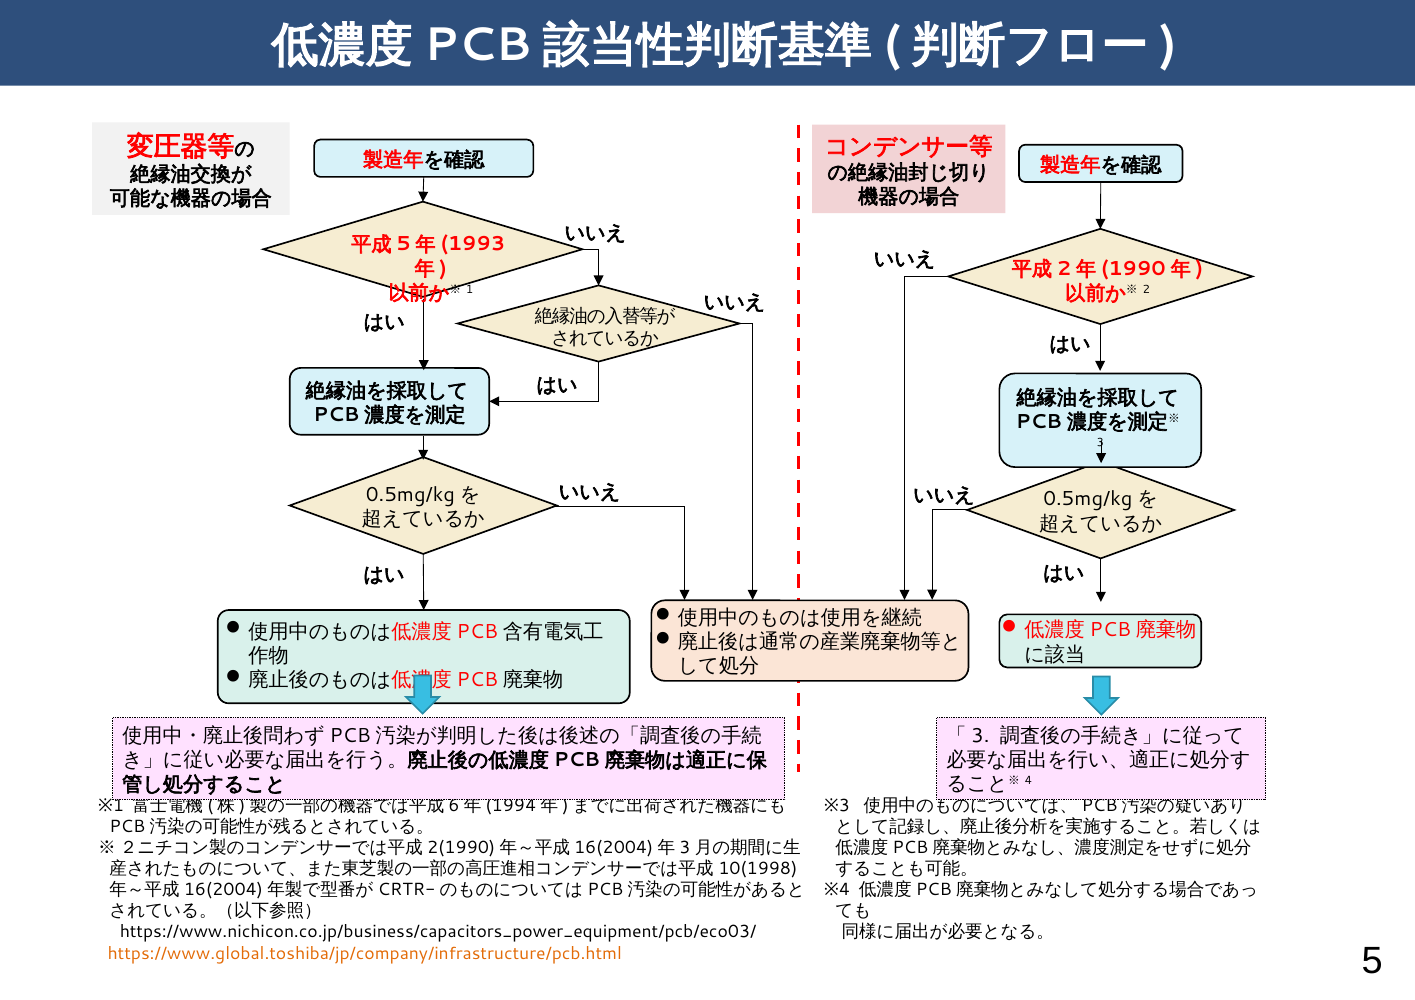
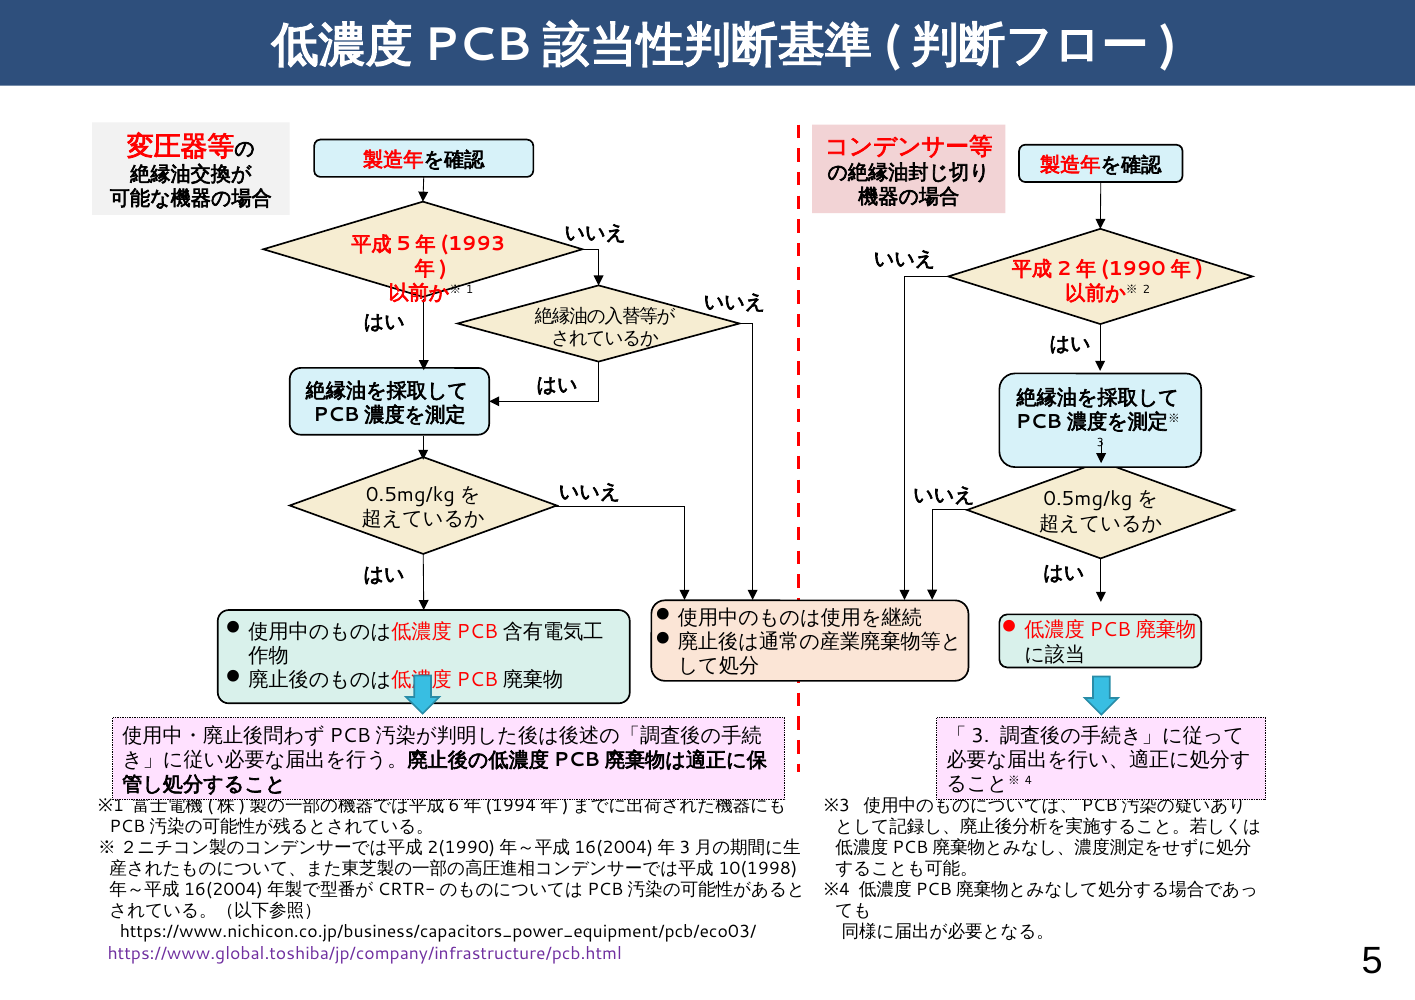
https://www.global.toshiba/jp/company/infrastructure/pcb.html colour: orange -> purple
